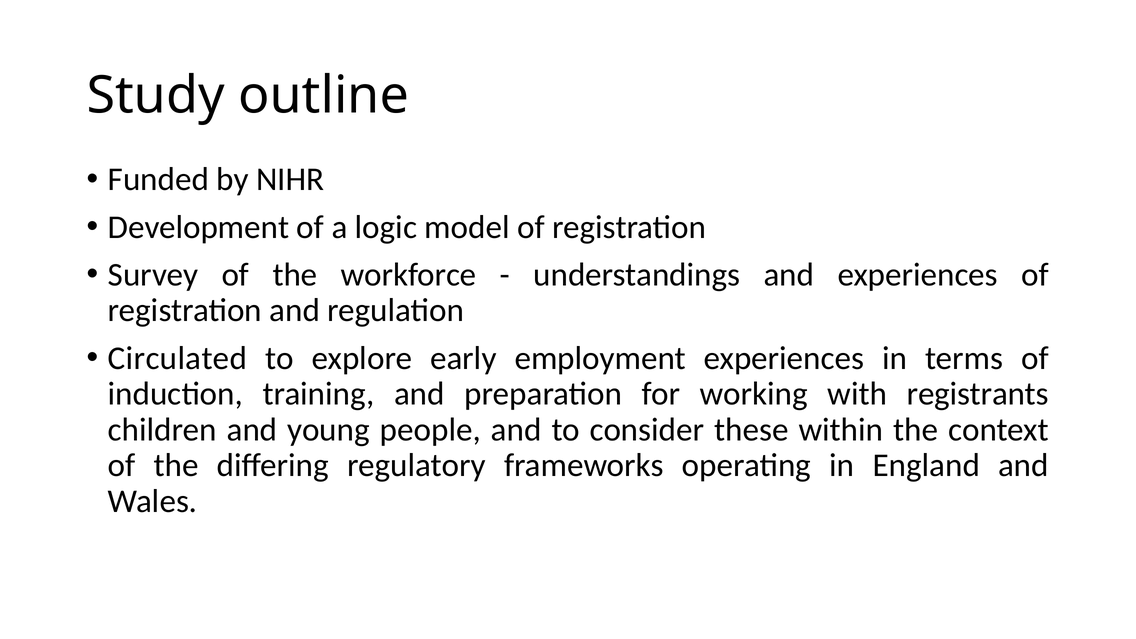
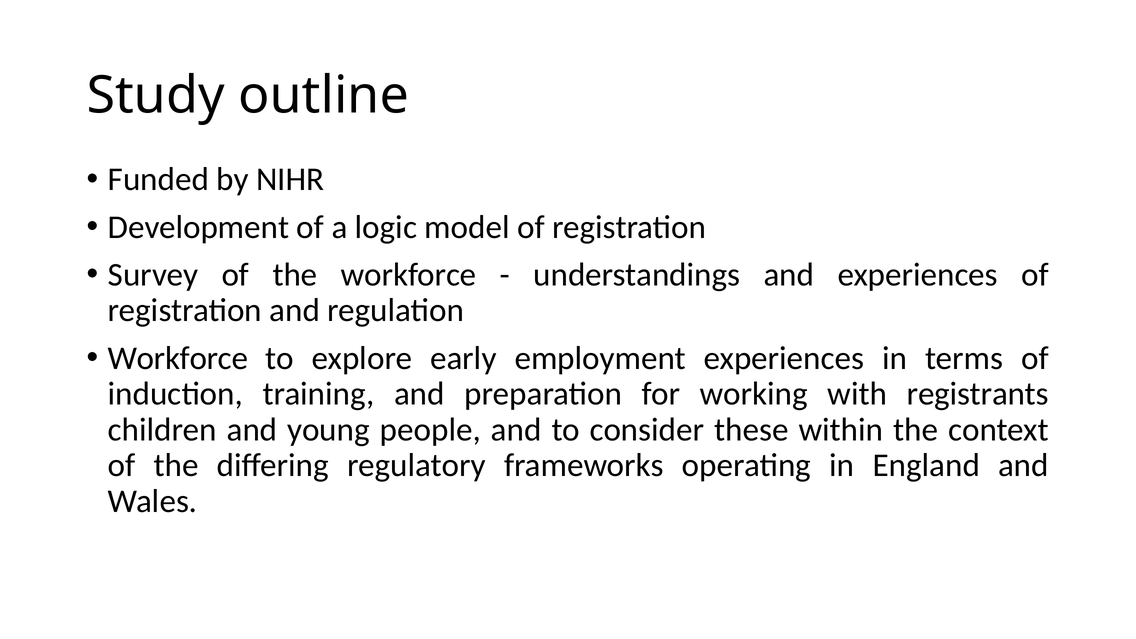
Circulated at (177, 358): Circulated -> Workforce
